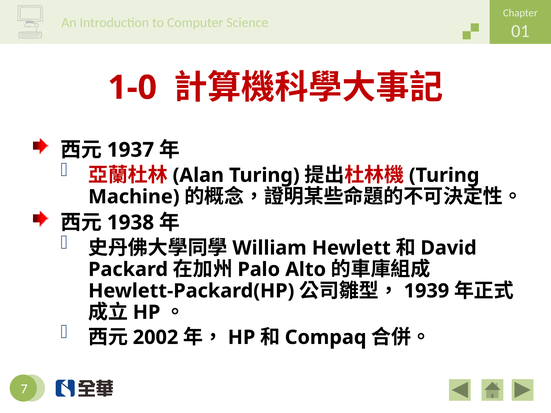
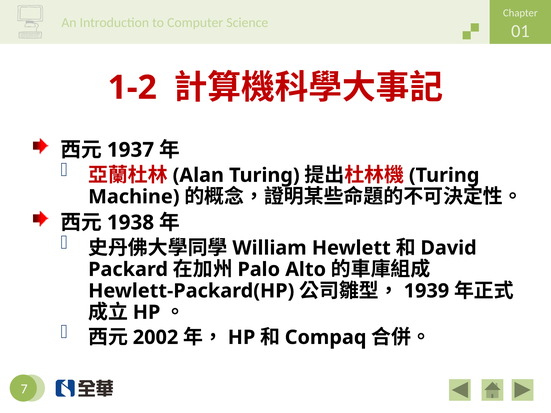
1-0: 1-0 -> 1-2
